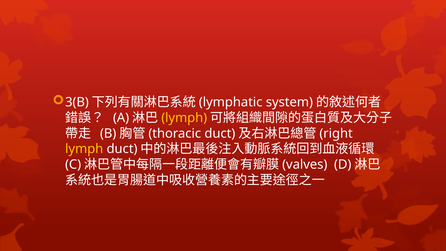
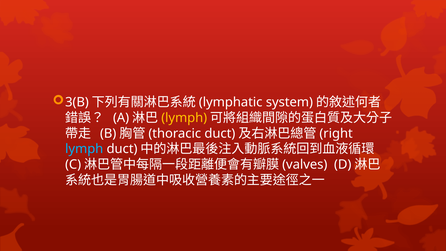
lymph at (84, 149) colour: yellow -> light blue
